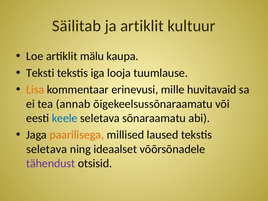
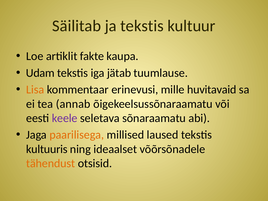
ja artiklit: artiklit -> tekstis
mälu: mälu -> fakte
Teksti: Teksti -> Udam
looja: looja -> jätab
keele colour: blue -> purple
seletava at (47, 149): seletava -> kultuuris
tähendust colour: purple -> orange
